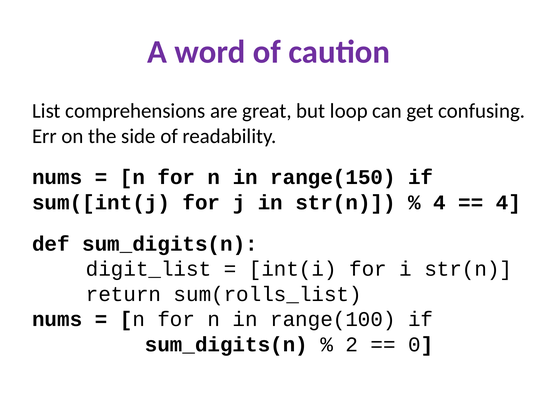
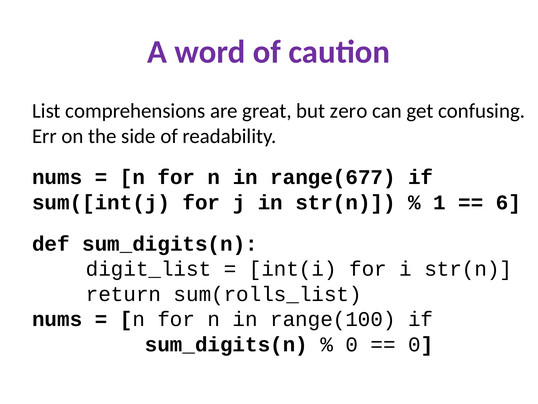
loop: loop -> zero
range(150: range(150 -> range(677
4 at (439, 202): 4 -> 1
4 at (508, 202): 4 -> 6
2 at (352, 344): 2 -> 0
